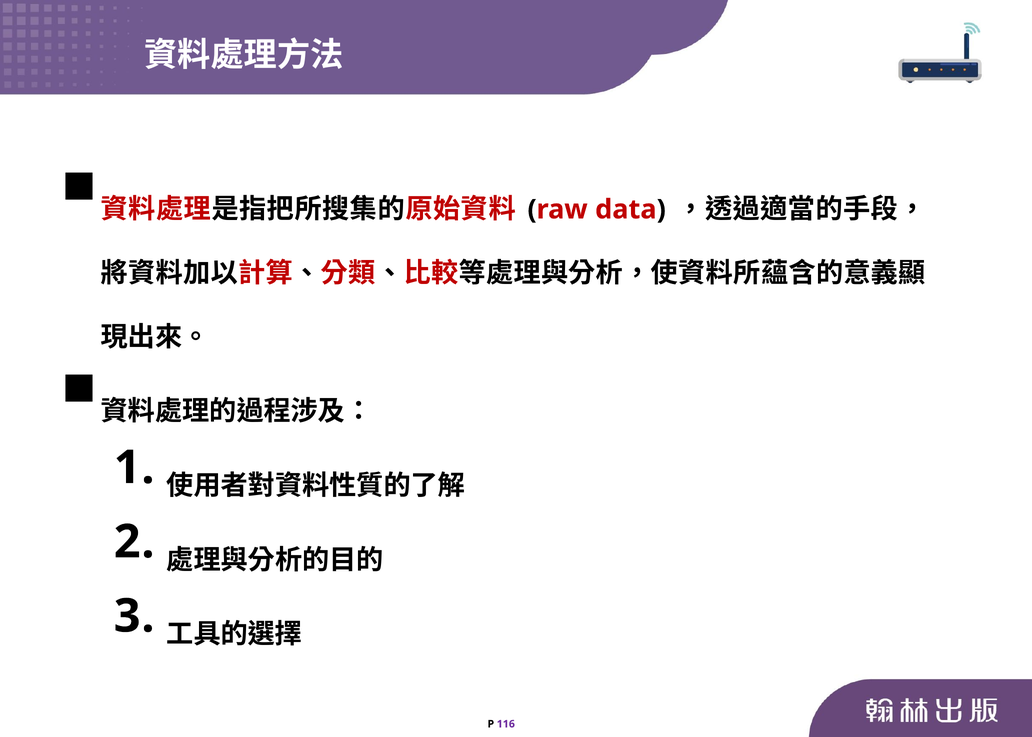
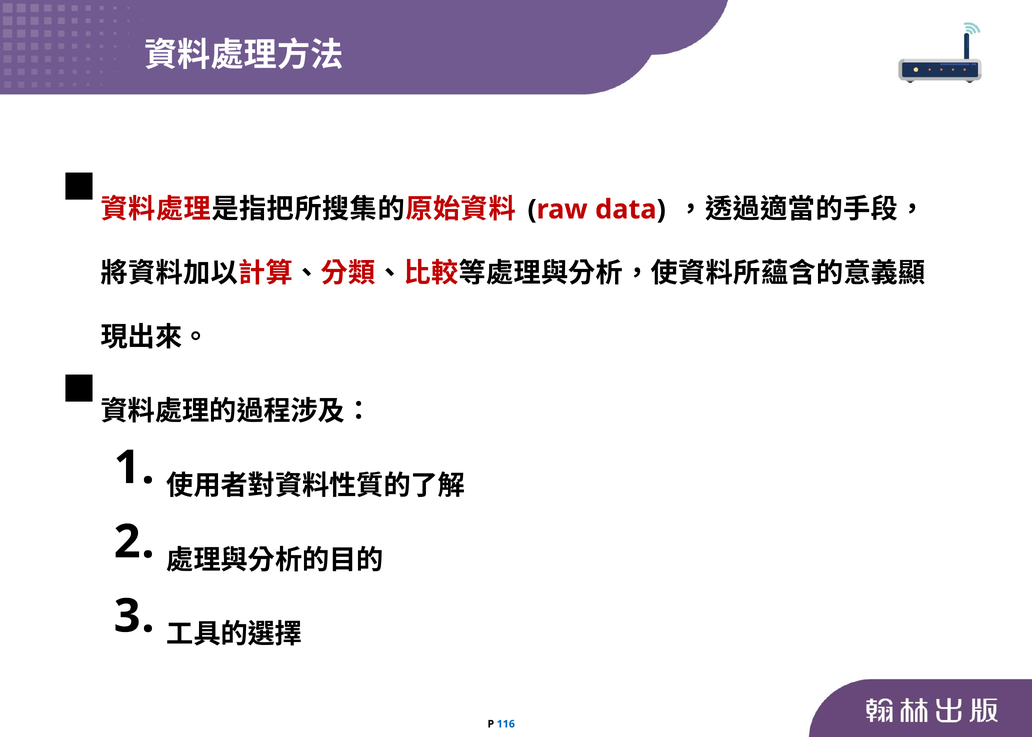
116 colour: purple -> blue
